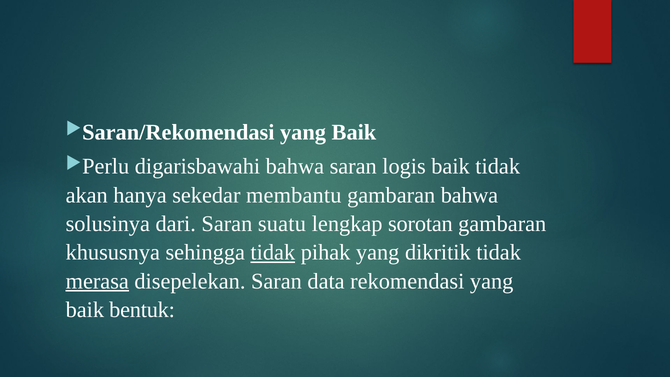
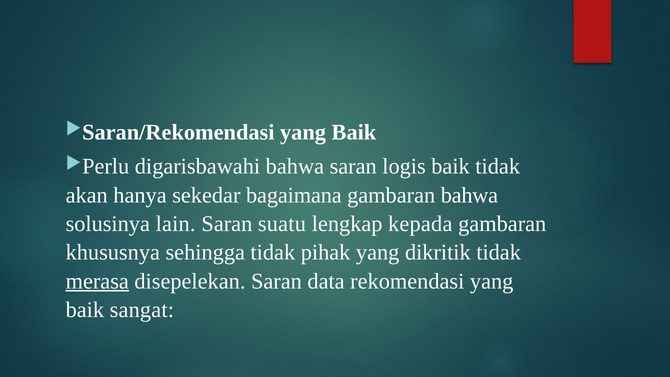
membantu: membantu -> bagaimana
dari: dari -> lain
sorotan: sorotan -> kepada
tidak at (273, 252) underline: present -> none
bentuk: bentuk -> sangat
